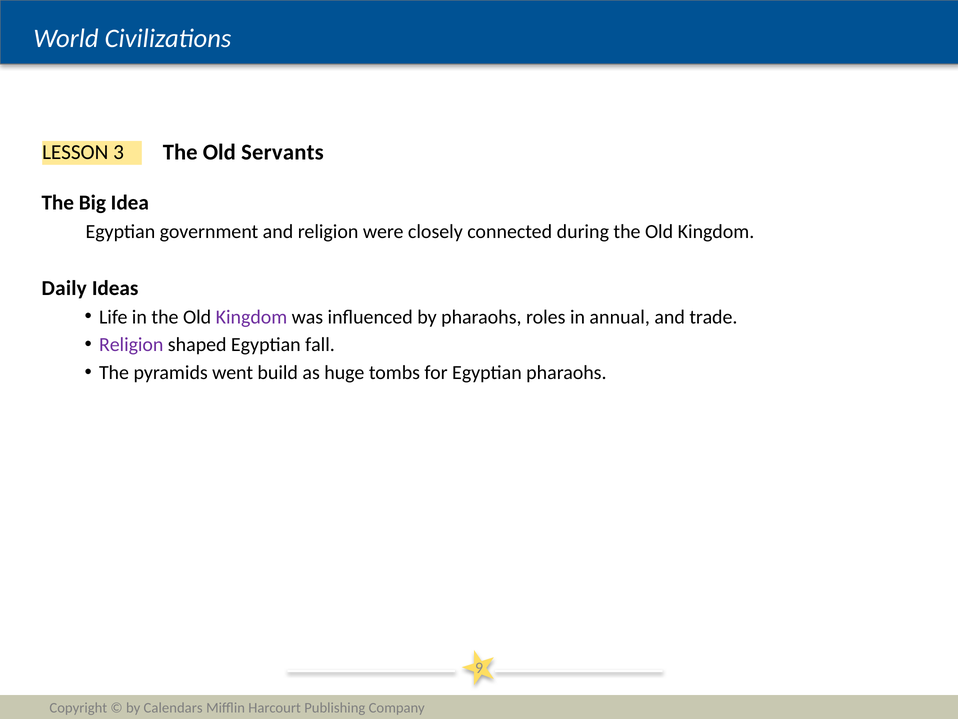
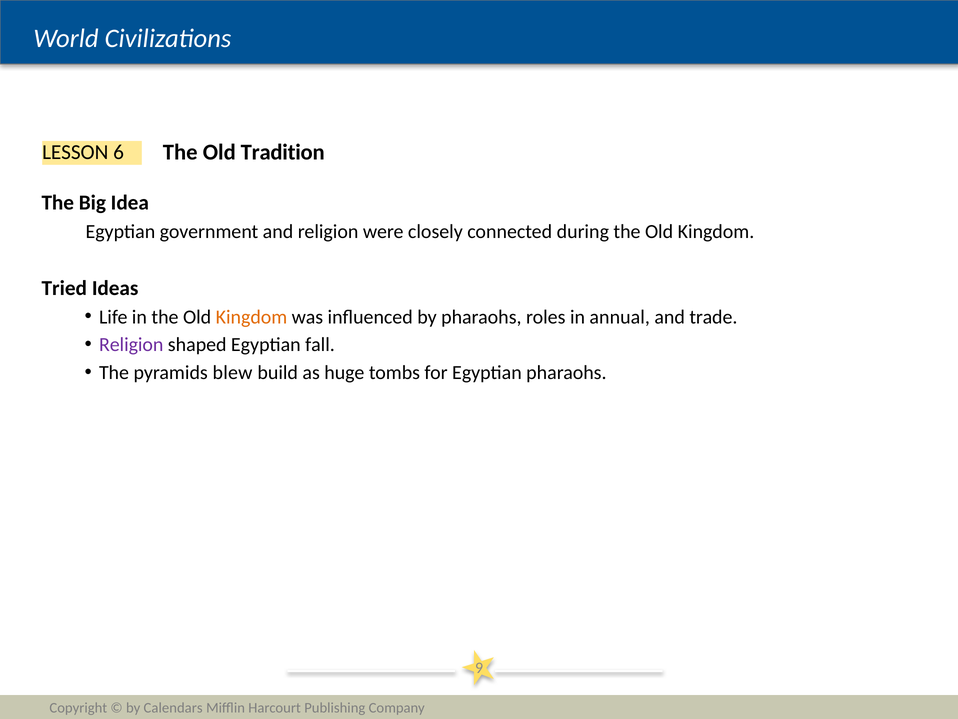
Servants: Servants -> Tradition
3: 3 -> 6
Daily: Daily -> Tried
Kingdom at (251, 317) colour: purple -> orange
went: went -> blew
